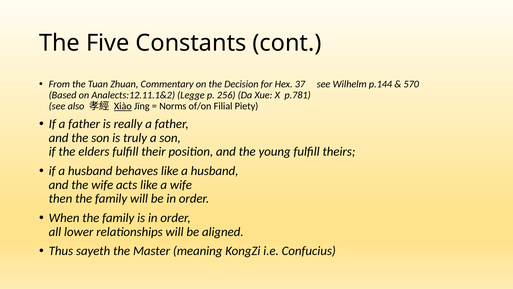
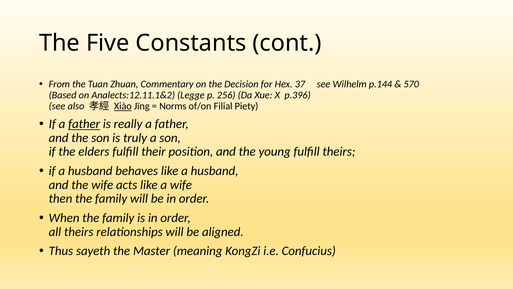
p.781: p.781 -> p.396
father at (84, 124) underline: none -> present
all lower: lower -> theirs
